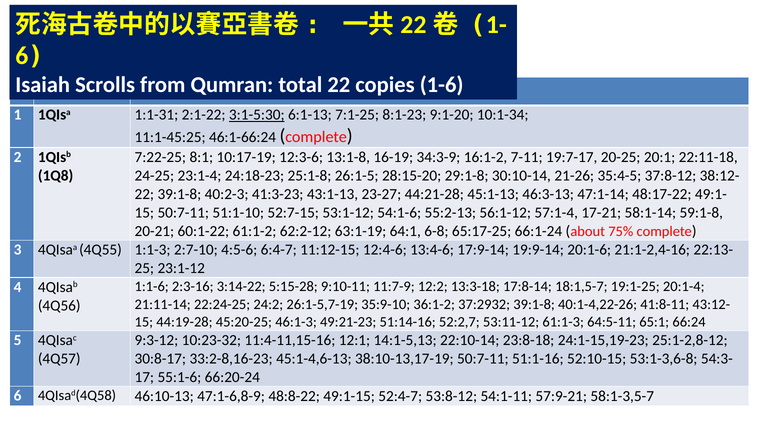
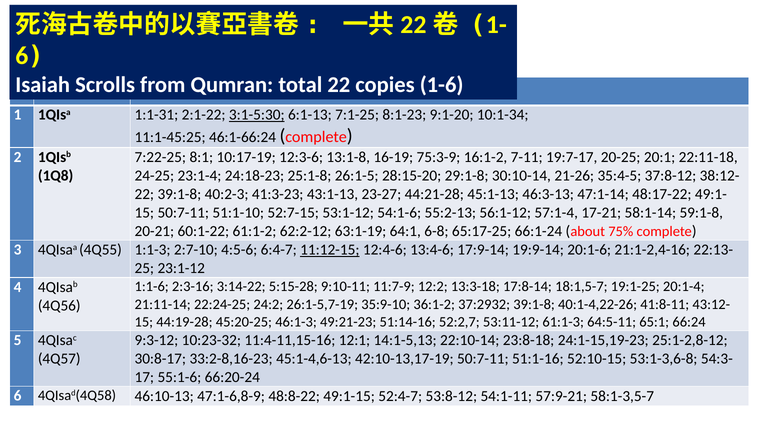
34:3-9: 34:3-9 -> 75:3-9
11:12-15 underline: none -> present
38:10-13,17-19: 38:10-13,17-19 -> 42:10-13,17-19
